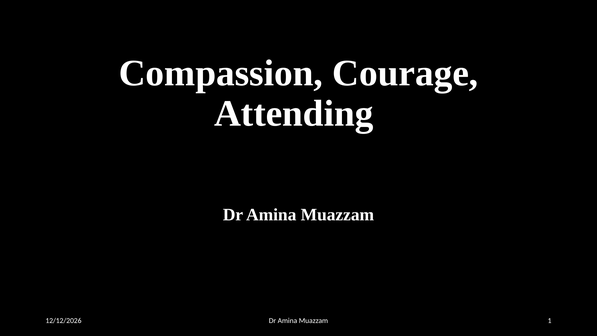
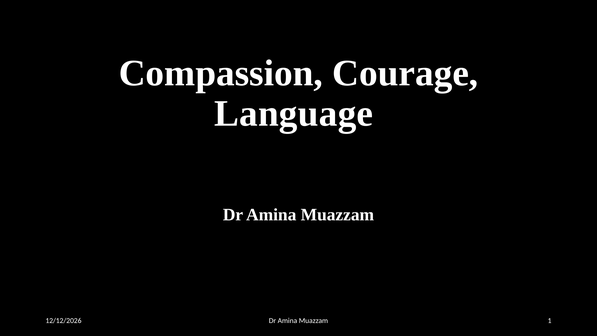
Attending: Attending -> Language
